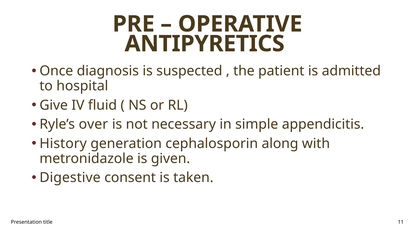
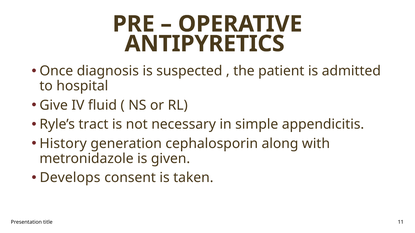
over: over -> tract
Digestive: Digestive -> Develops
